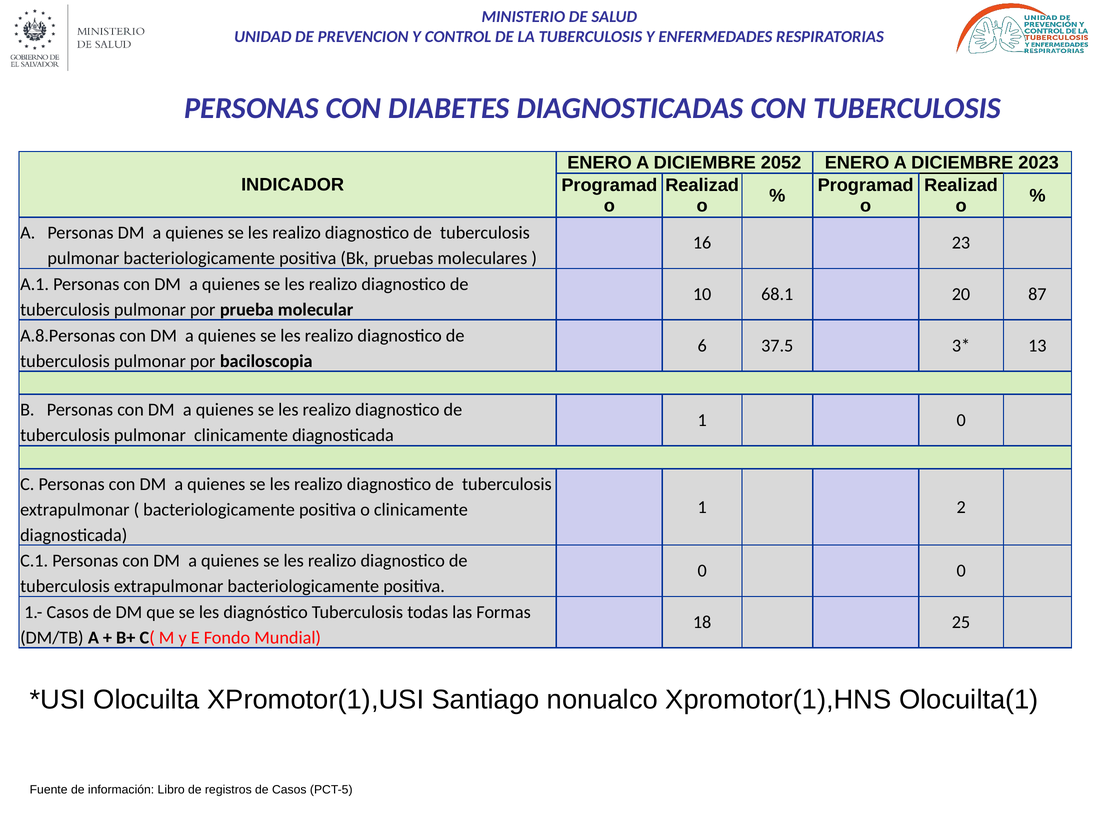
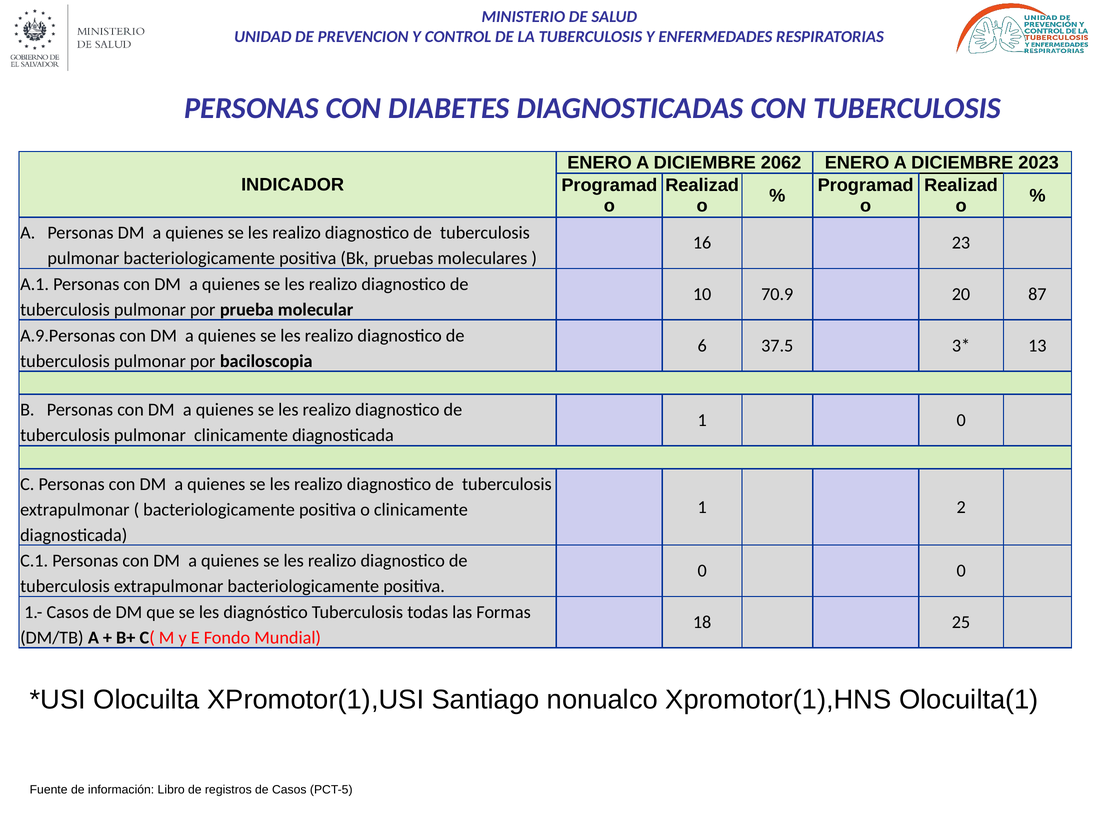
2052: 2052 -> 2062
68.1: 68.1 -> 70.9
A.8.Personas: A.8.Personas -> A.9.Personas
